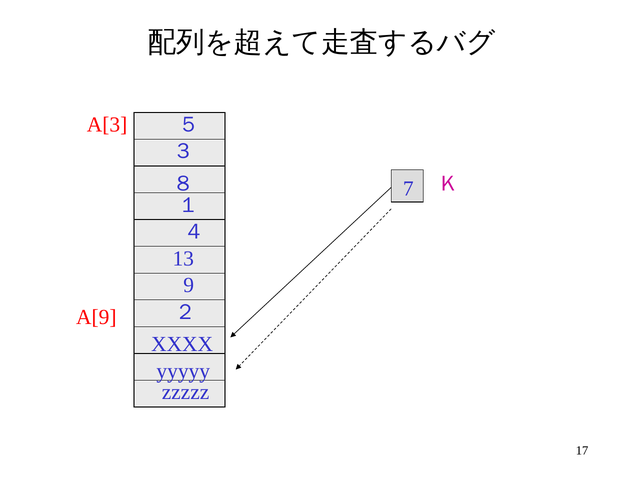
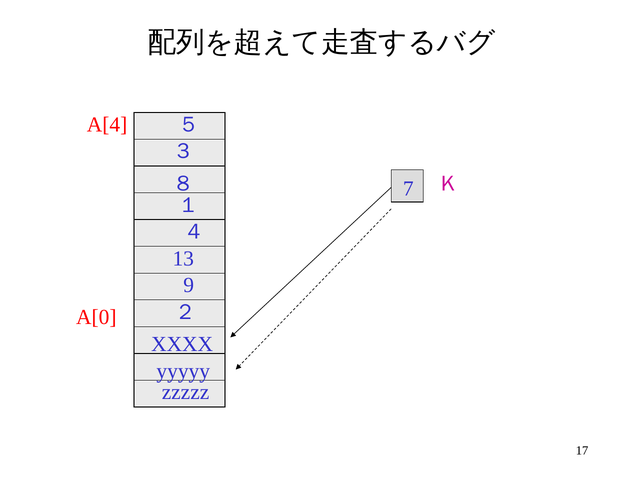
A[3: A[3 -> A[4
A[9: A[9 -> A[0
